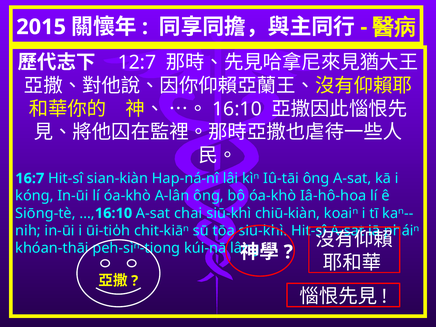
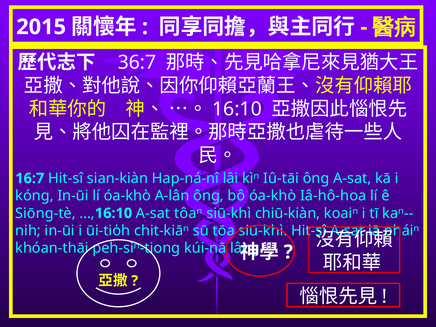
12:7: 12:7 -> 36:7
chai: chai -> tôaⁿ
